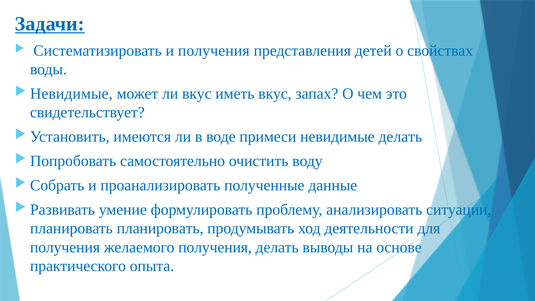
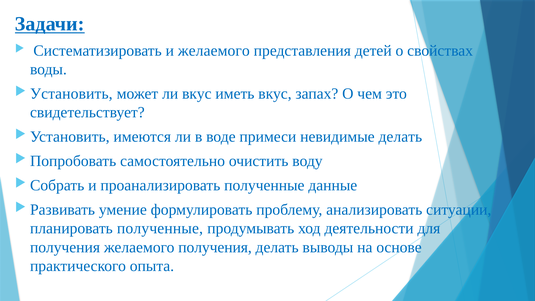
и получения: получения -> желаемого
Невидимые at (71, 94): Невидимые -> Установить
планировать планировать: планировать -> полученные
